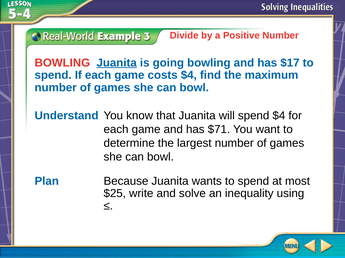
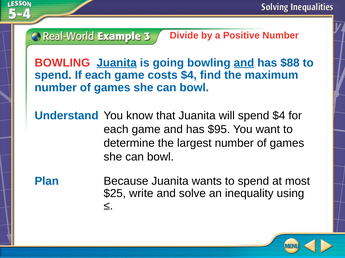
and at (244, 63) underline: none -> present
$17: $17 -> $88
$71: $71 -> $95
